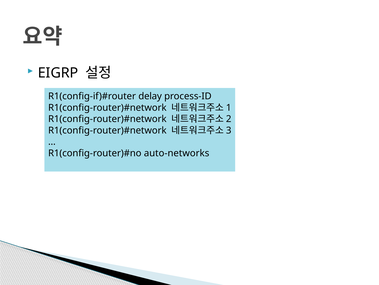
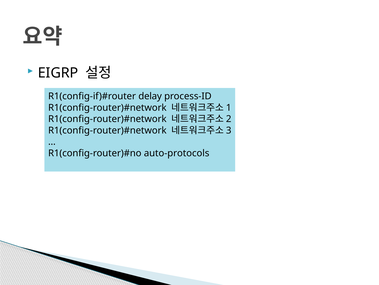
auto-networks: auto-networks -> auto-protocols
